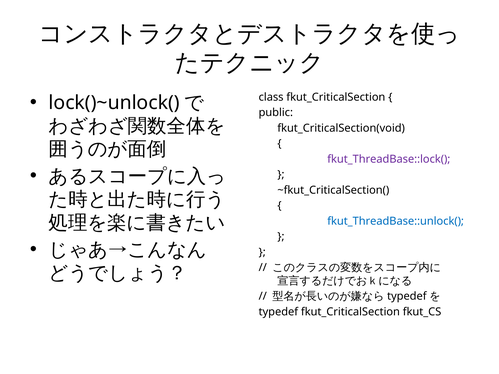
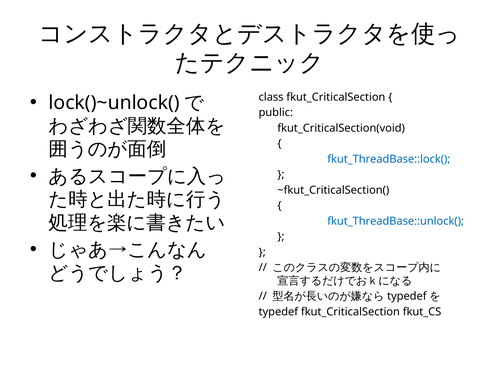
fkut_ThreadBase::lock( colour: purple -> blue
